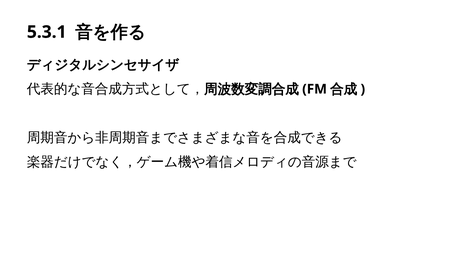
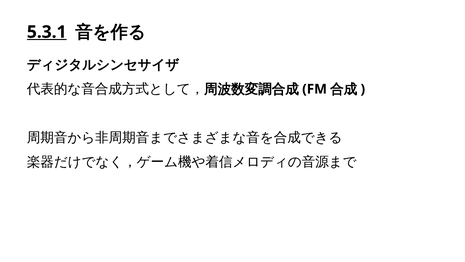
5.3.1 underline: none -> present
